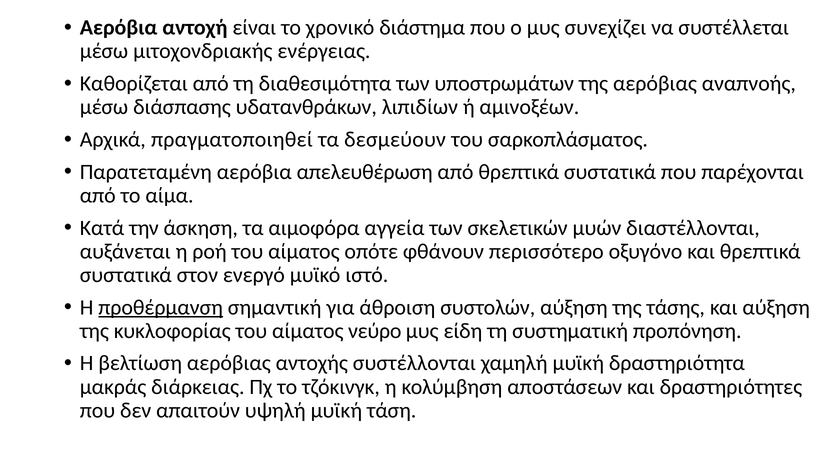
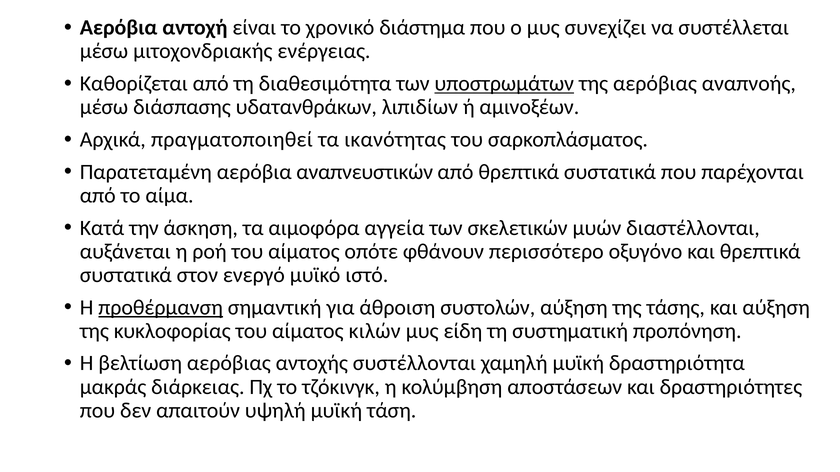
υποστρωμάτων underline: none -> present
δεσμεύουν: δεσμεύουν -> ικανότητας
απελευθέρωση: απελευθέρωση -> αναπνευστικών
νεύρο: νεύρο -> κιλών
